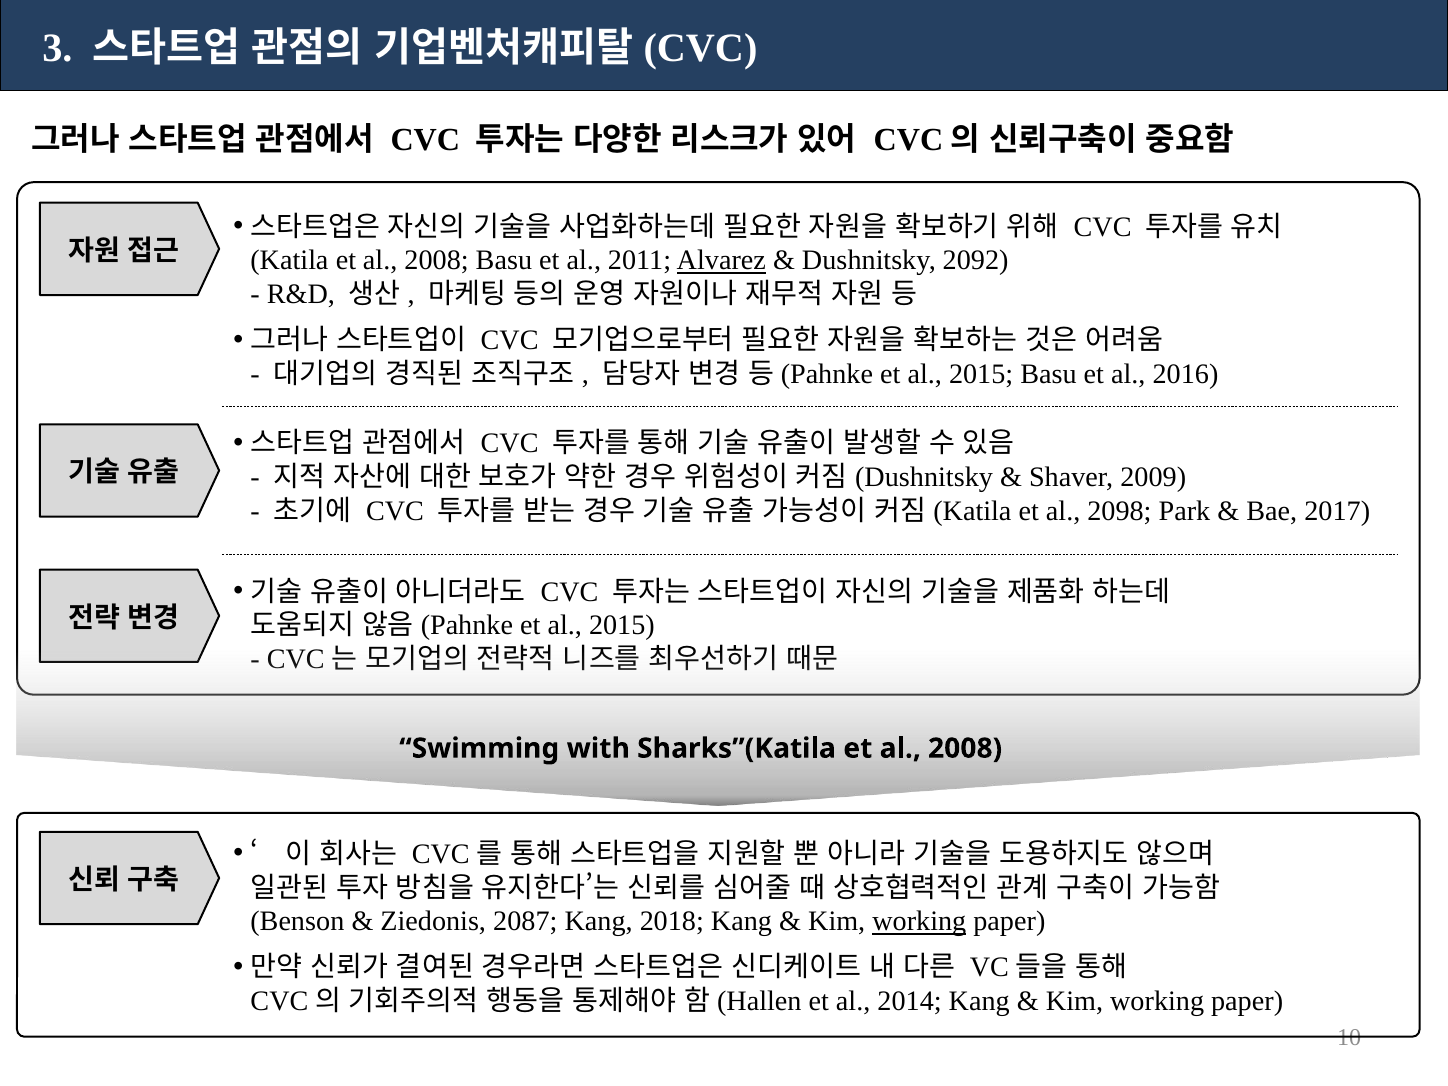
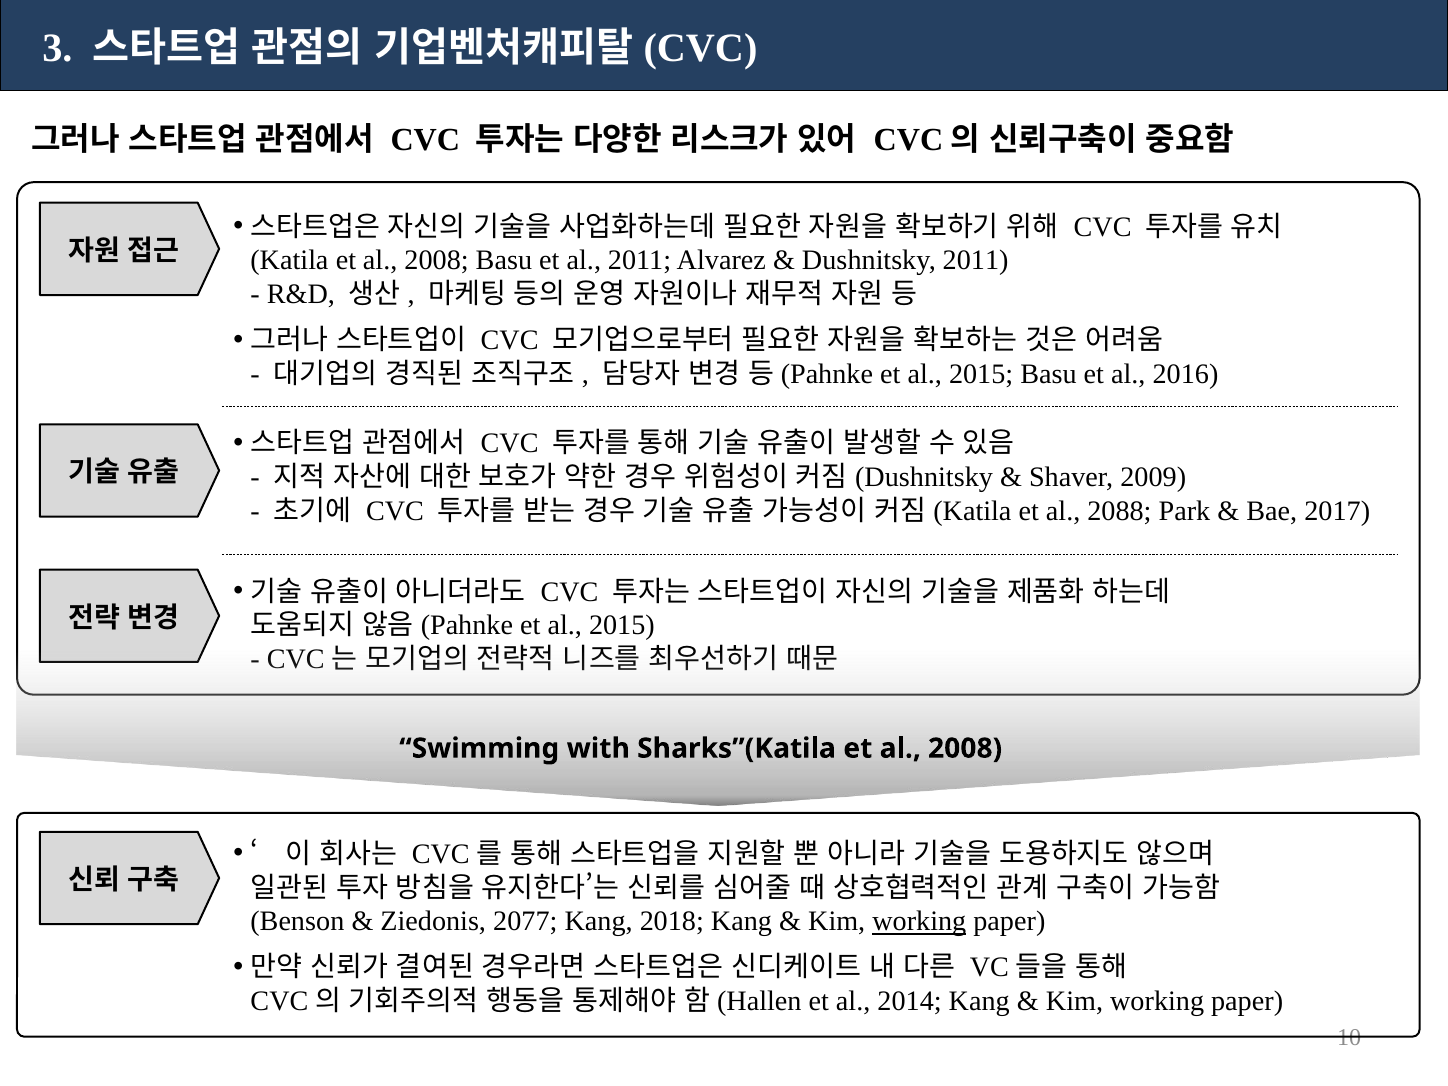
Alvarez underline: present -> none
Dushnitsky 2092: 2092 -> 2011
2098: 2098 -> 2088
2087: 2087 -> 2077
